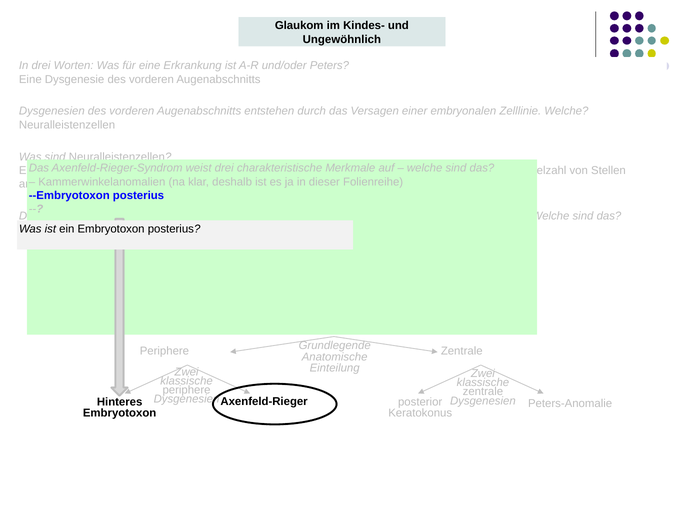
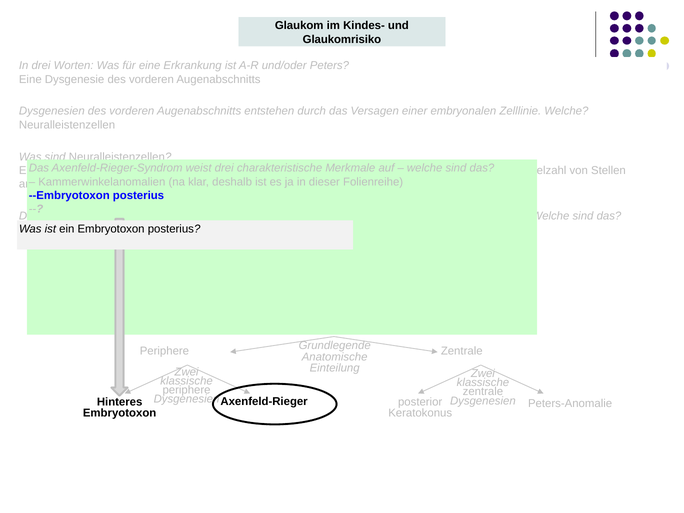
Ungewöhnlich: Ungewöhnlich -> Glaukomrisiko
